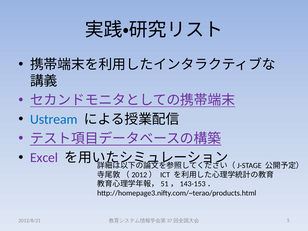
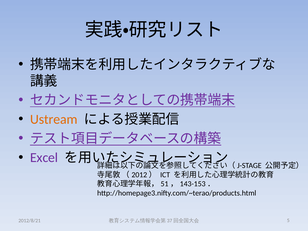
Ustream colour: blue -> orange
